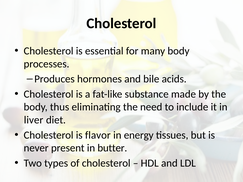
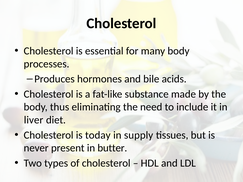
flavor: flavor -> today
energy: energy -> supply
